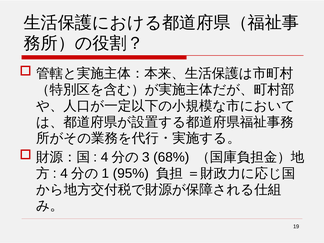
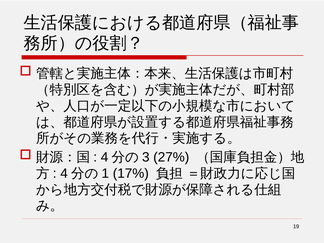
68%: 68% -> 27%
95%: 95% -> 17%
